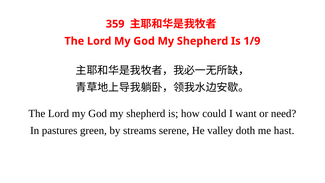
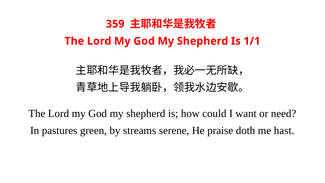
1/9: 1/9 -> 1/1
valley: valley -> praise
